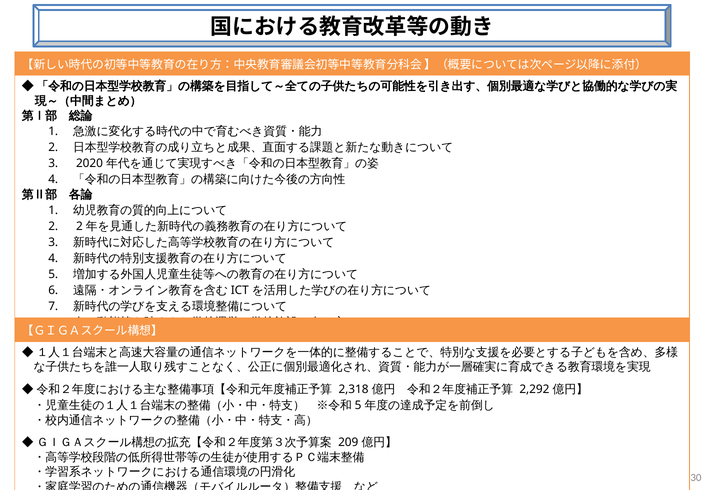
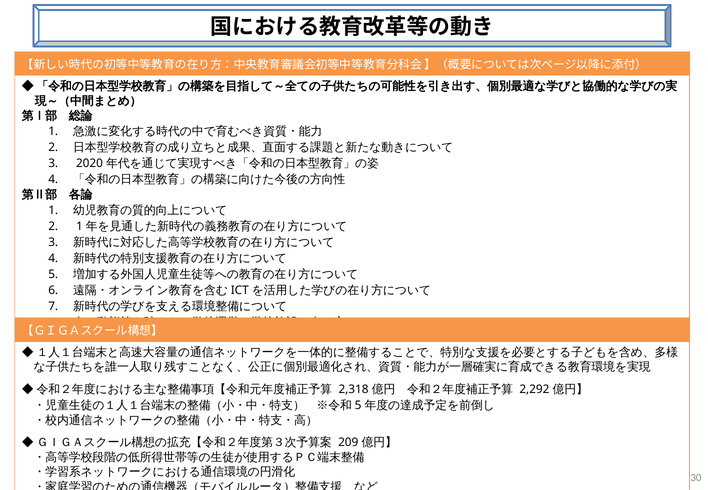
2 2: 2 -> 1
